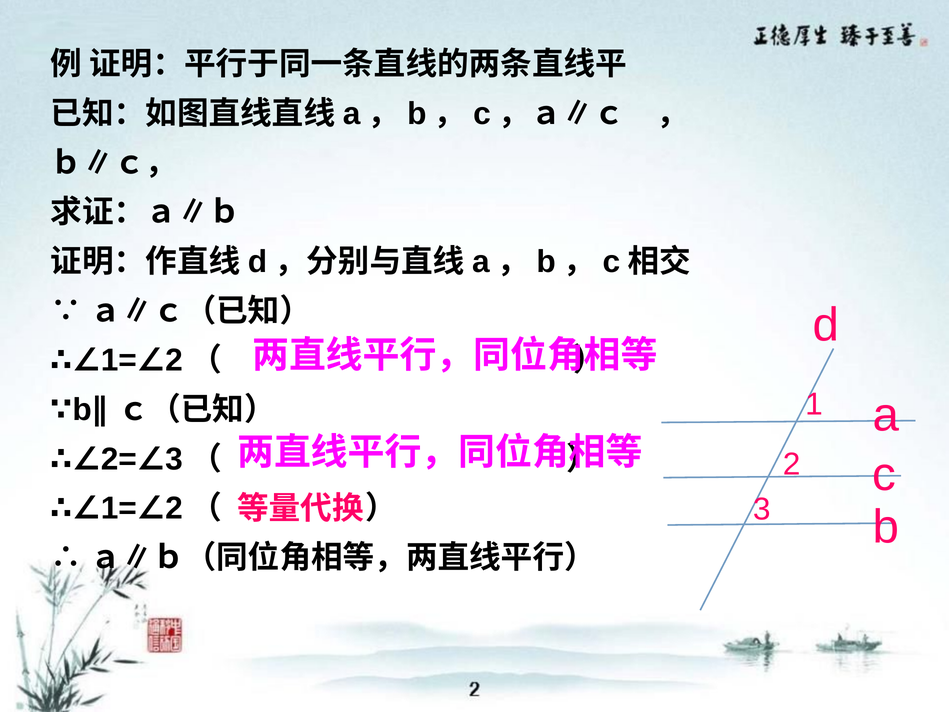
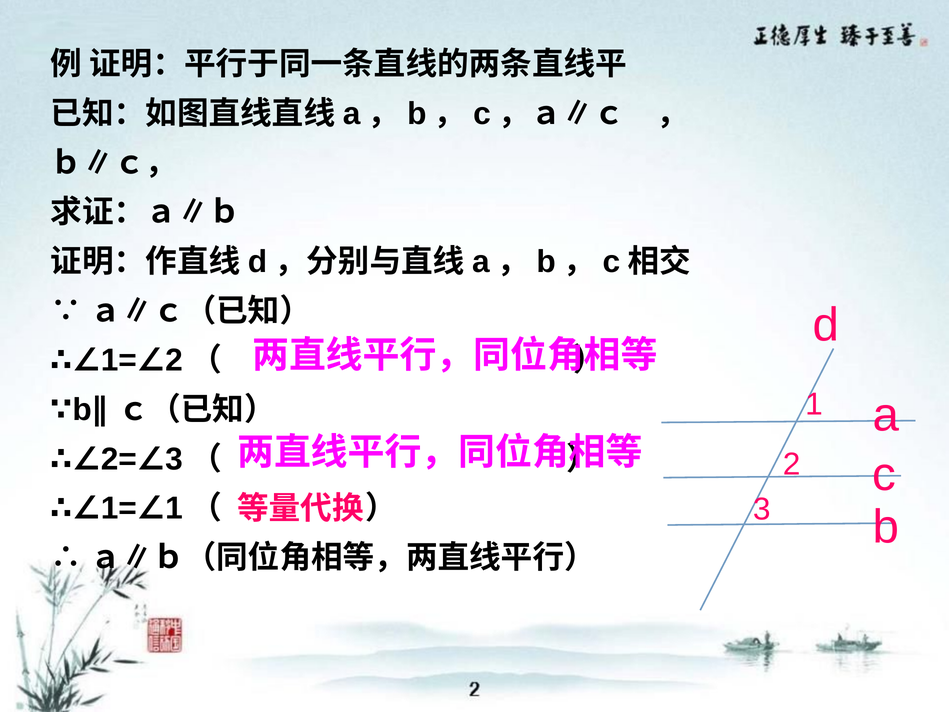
2 at (174, 508): 2 -> 1
